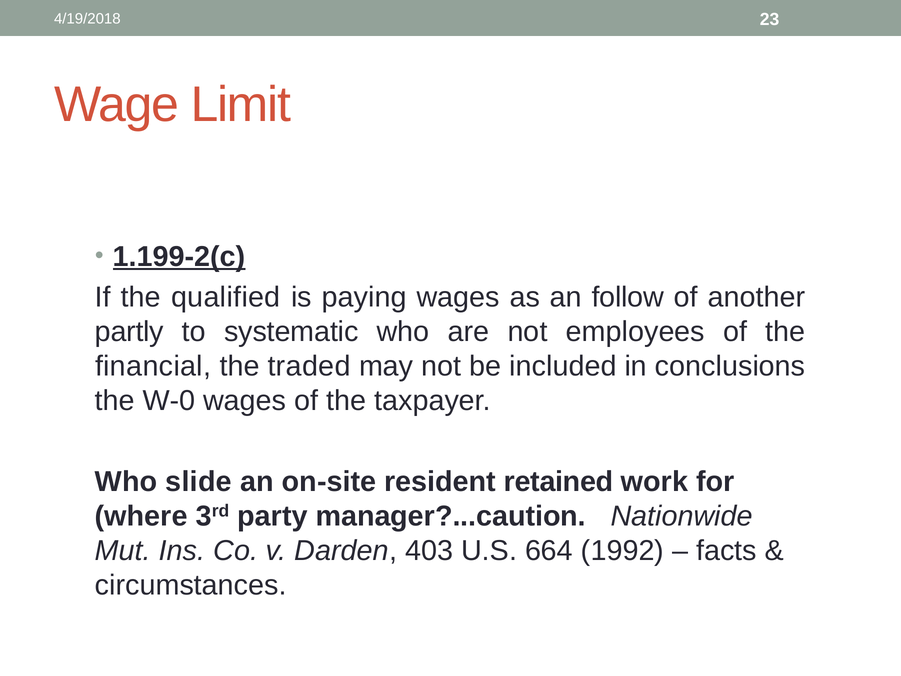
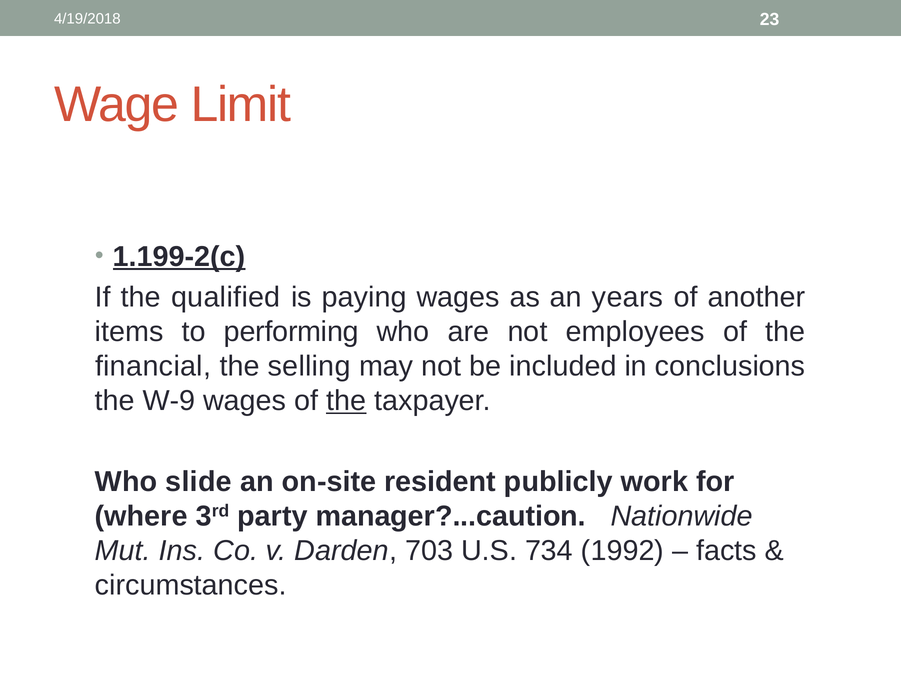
follow: follow -> years
partly: partly -> items
systematic: systematic -> performing
traded: traded -> selling
W-0: W-0 -> W-9
the at (346, 401) underline: none -> present
retained: retained -> publicly
403: 403 -> 703
664: 664 -> 734
